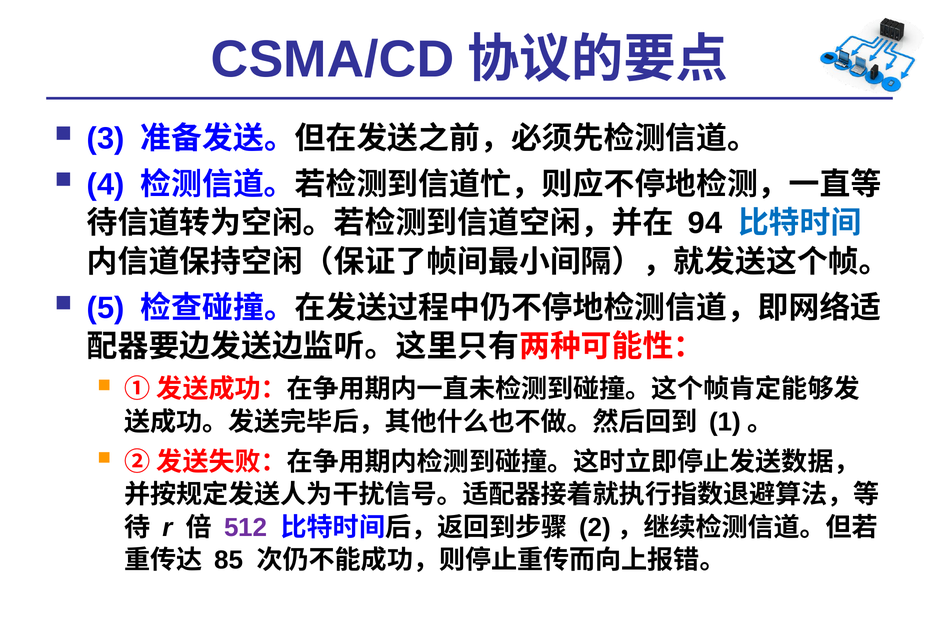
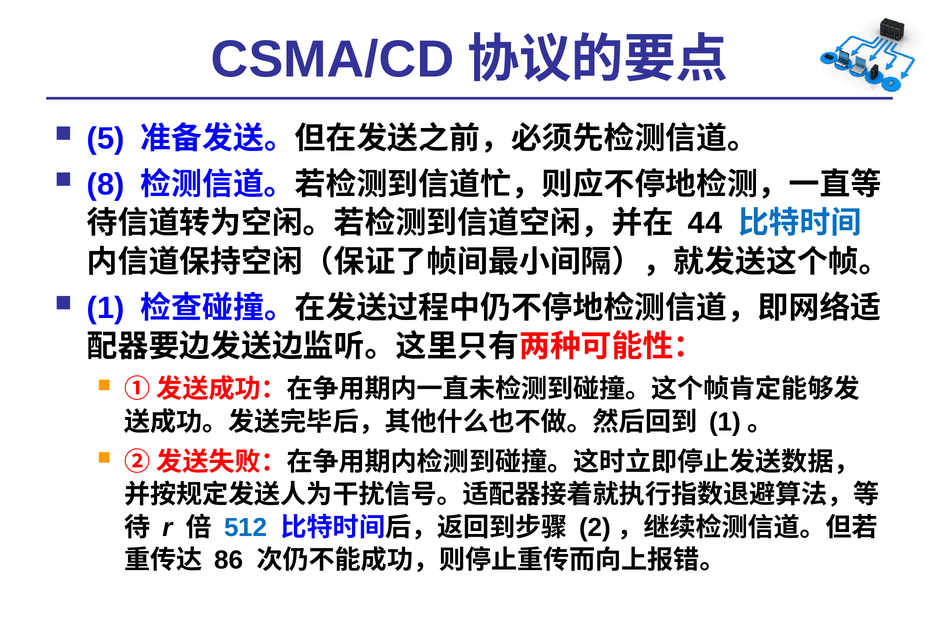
3: 3 -> 5
4: 4 -> 8
94: 94 -> 44
5: 5 -> 1
512 colour: purple -> blue
85: 85 -> 86
